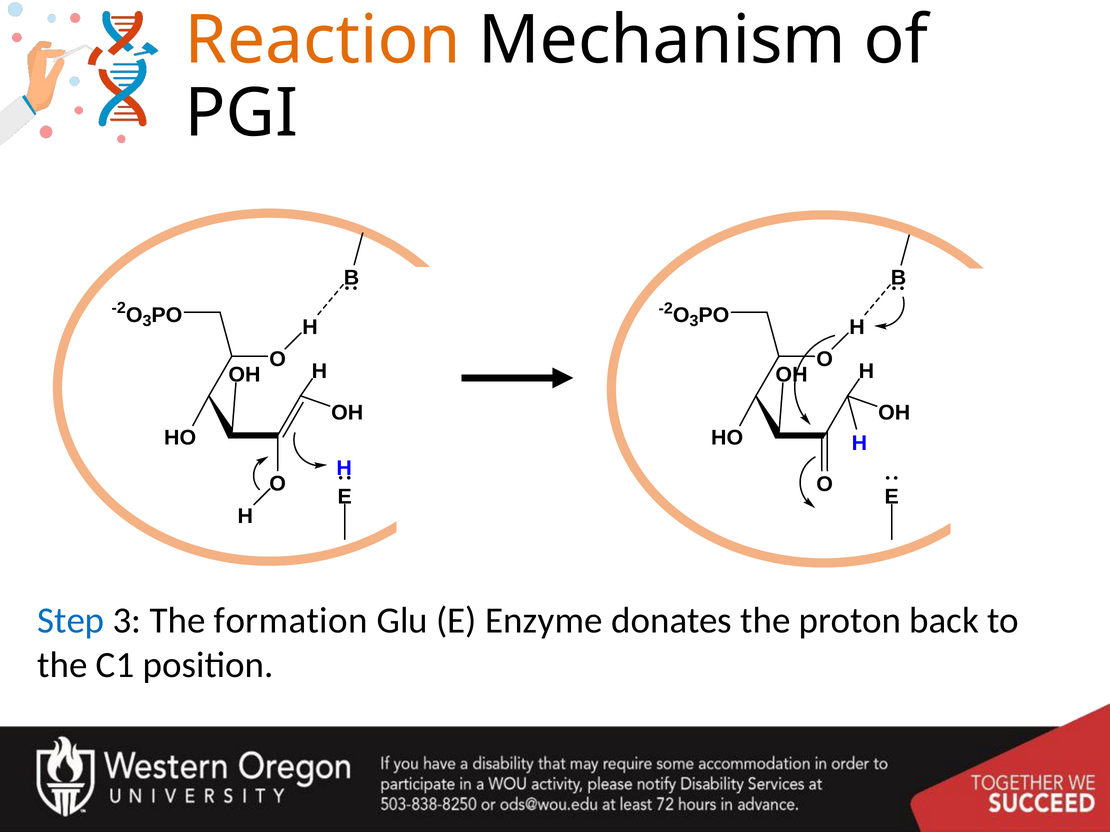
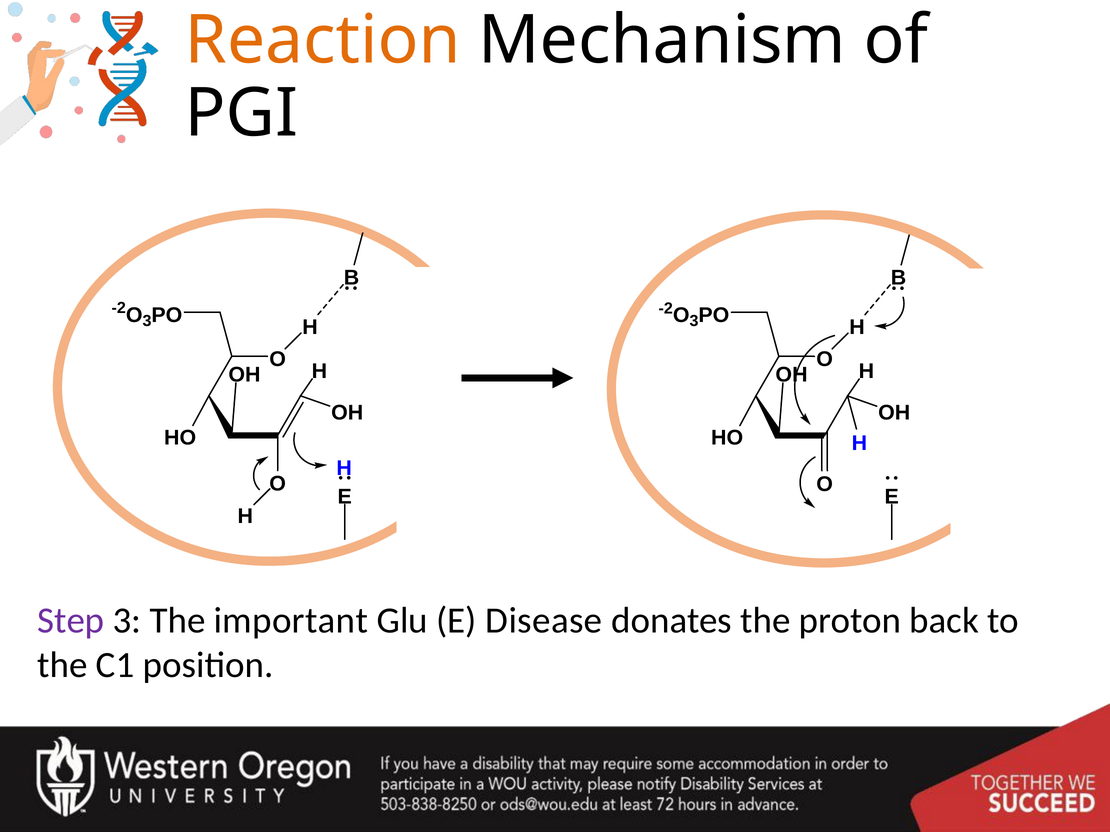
Step colour: blue -> purple
formation: formation -> important
Enzyme: Enzyme -> Disease
